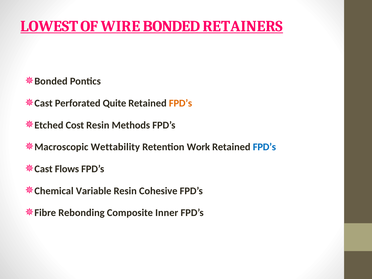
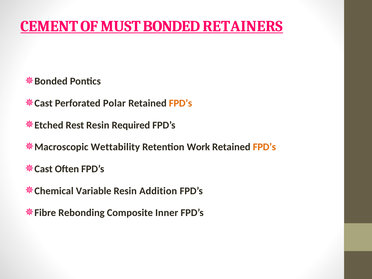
LOWEST: LOWEST -> CEMENT
WIRE: WIRE -> MUST
Quite: Quite -> Polar
Cost: Cost -> Rest
Methods: Methods -> Required
FPD’s at (264, 147) colour: blue -> orange
Flows: Flows -> Often
Cohesive: Cohesive -> Addition
